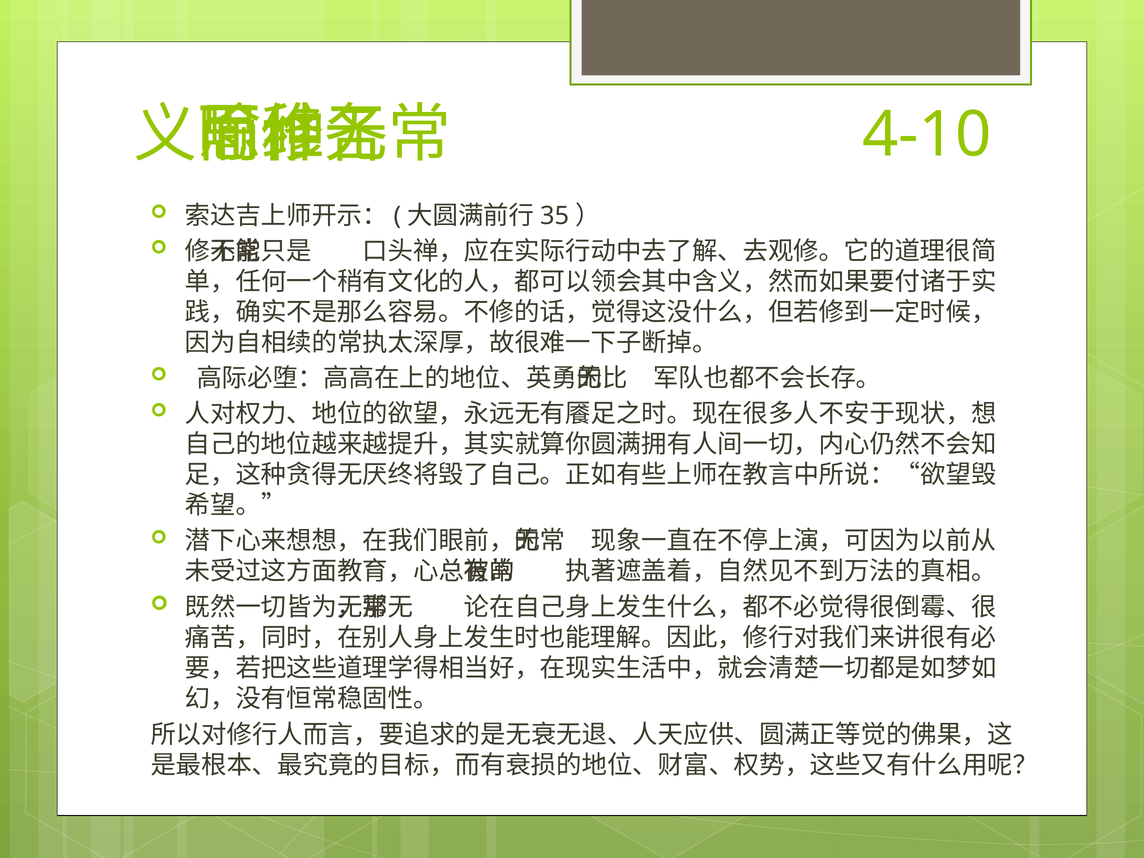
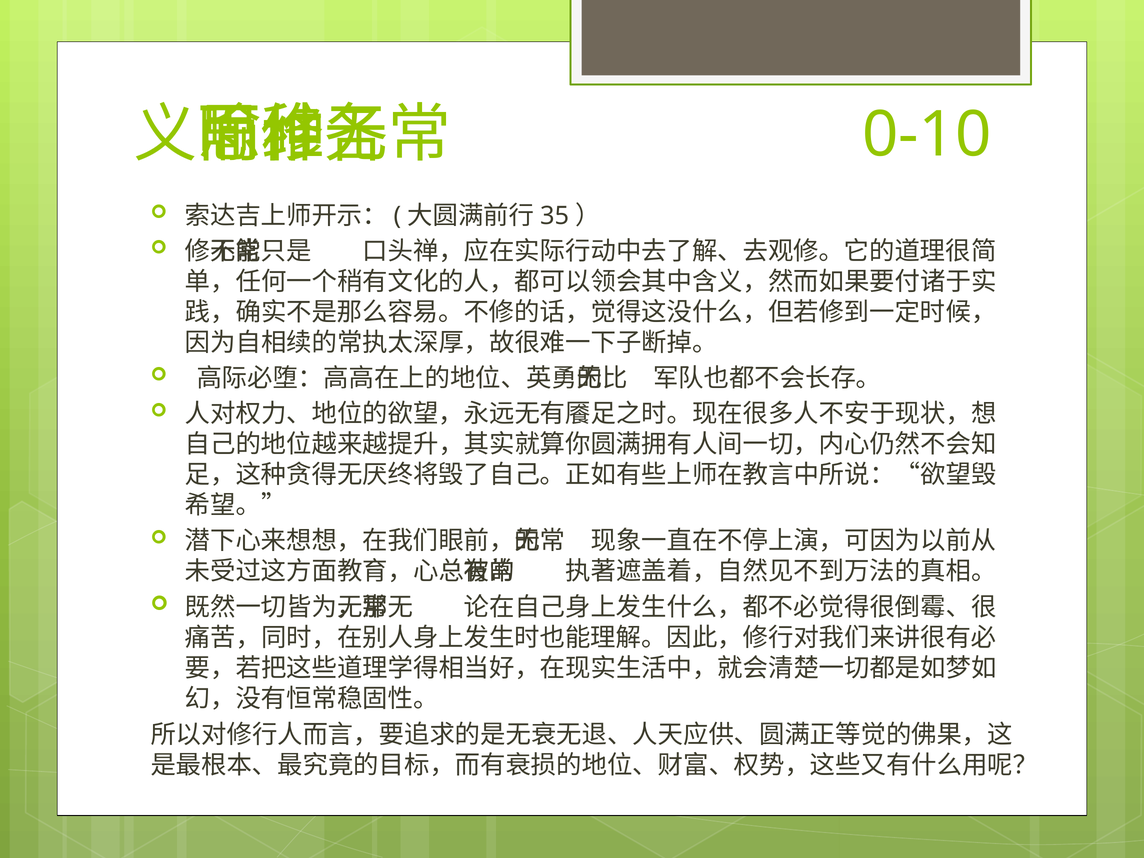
4-10: 4-10 -> 0-10
